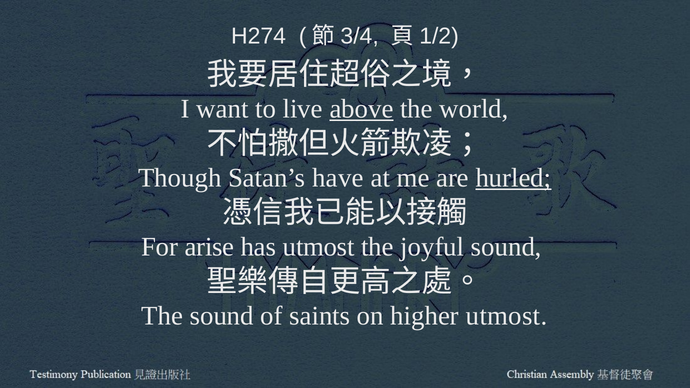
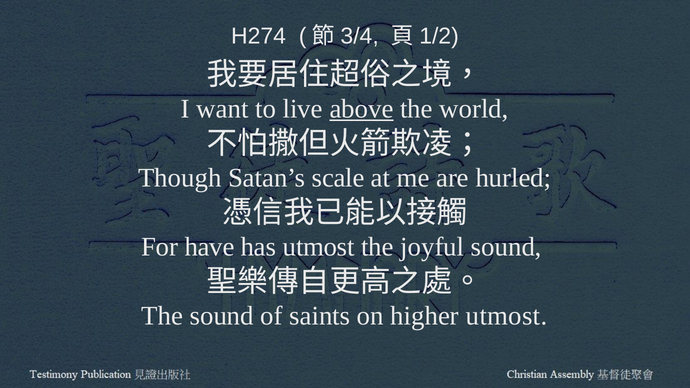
have: have -> scale
hurled underline: present -> none
arise: arise -> have
